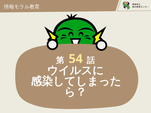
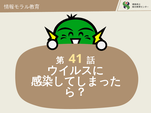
54: 54 -> 41
